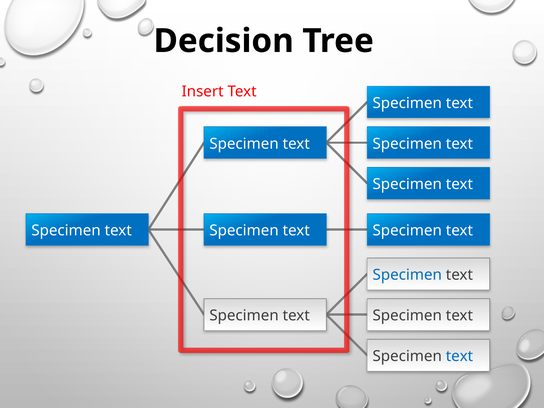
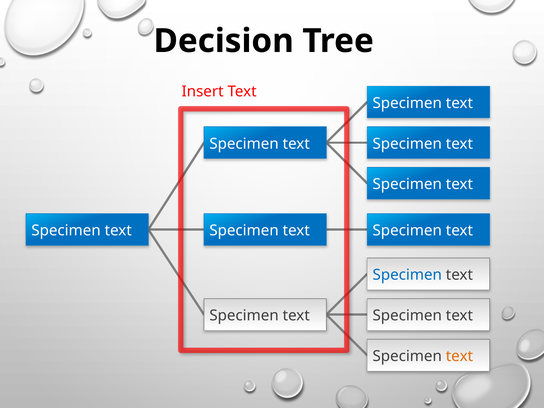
text at (459, 356) colour: blue -> orange
